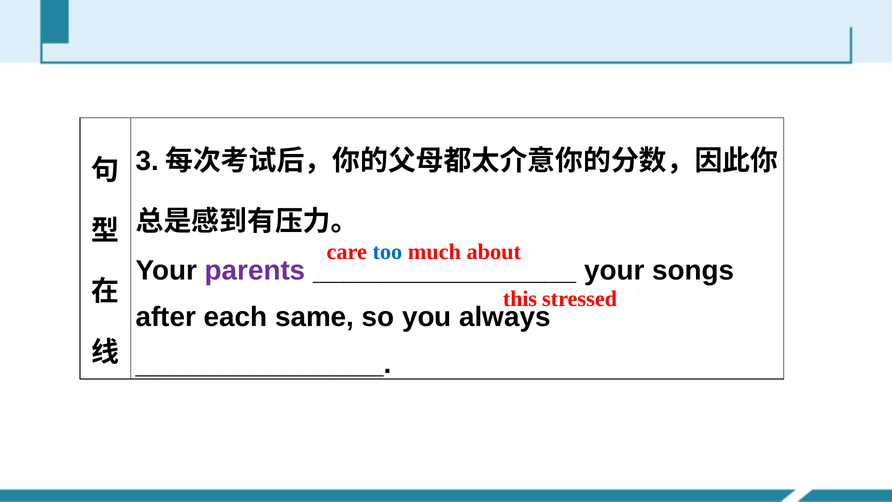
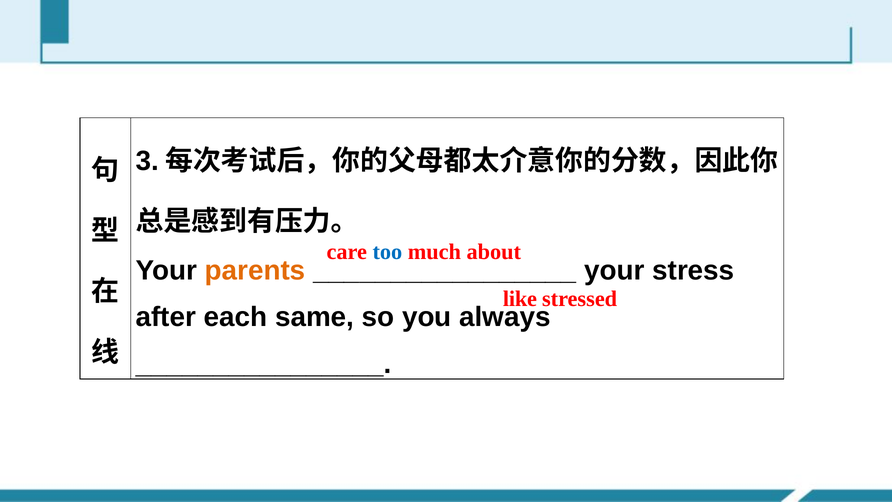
parents colour: purple -> orange
songs: songs -> stress
this: this -> like
